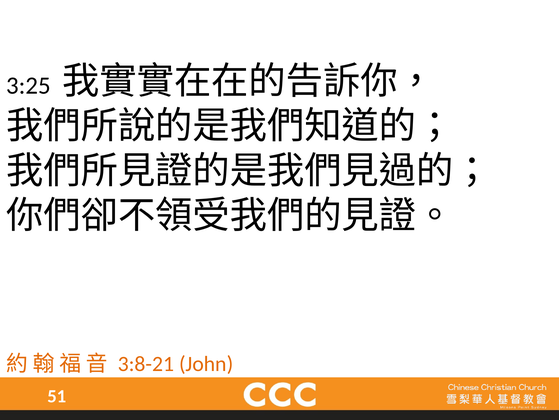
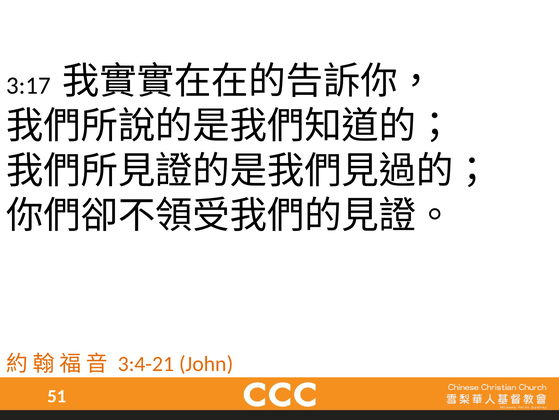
3:25: 3:25 -> 3:17
3:8-21: 3:8-21 -> 3:4-21
